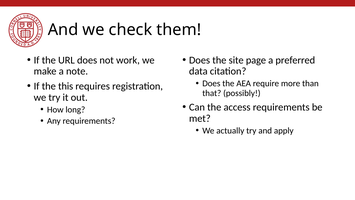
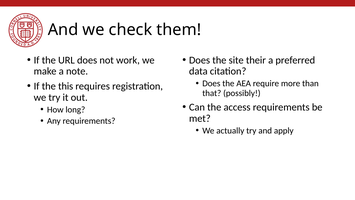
page: page -> their
